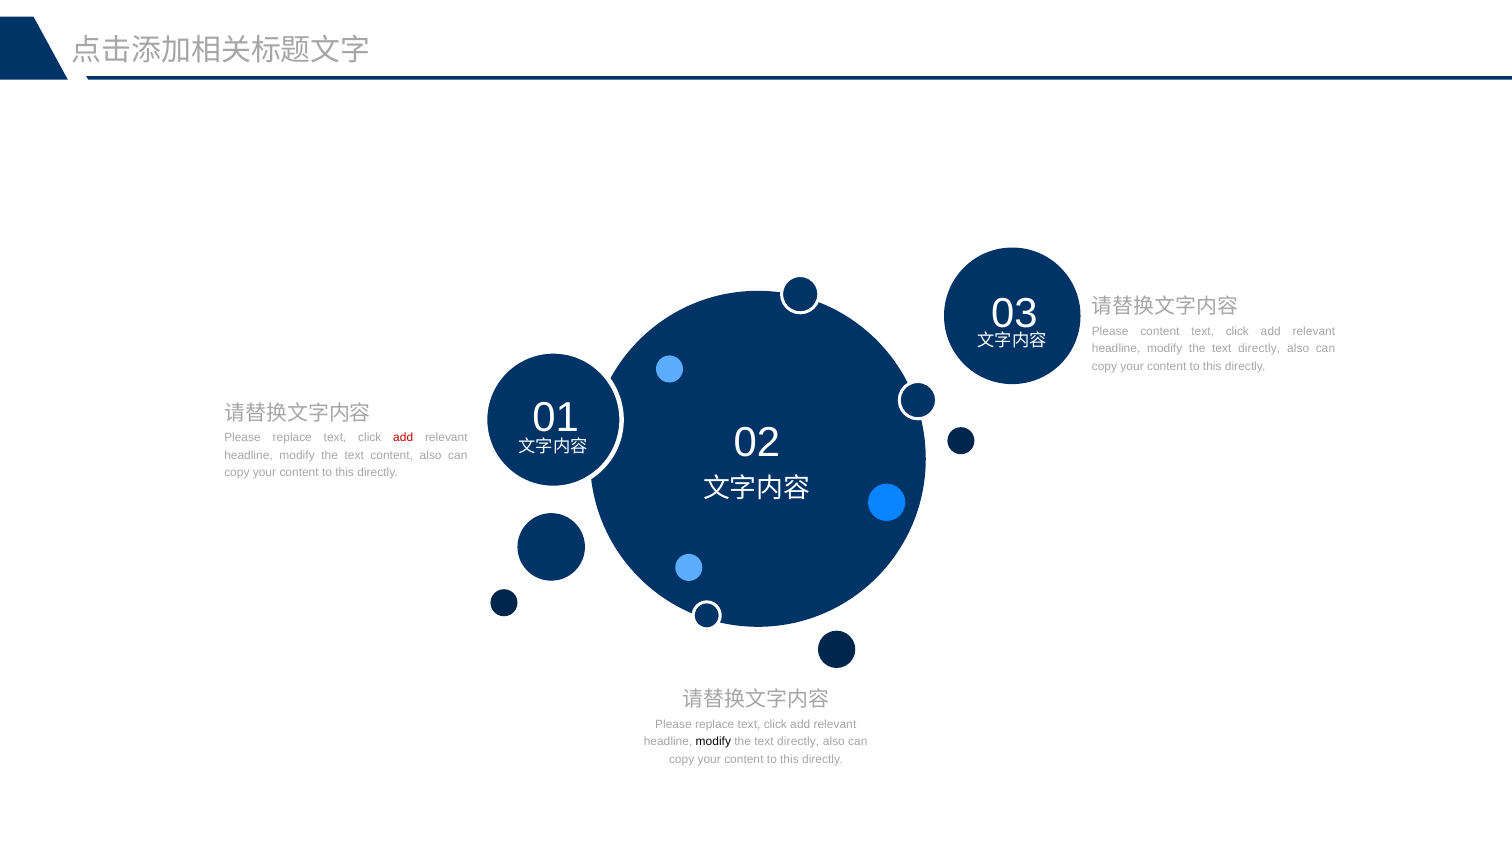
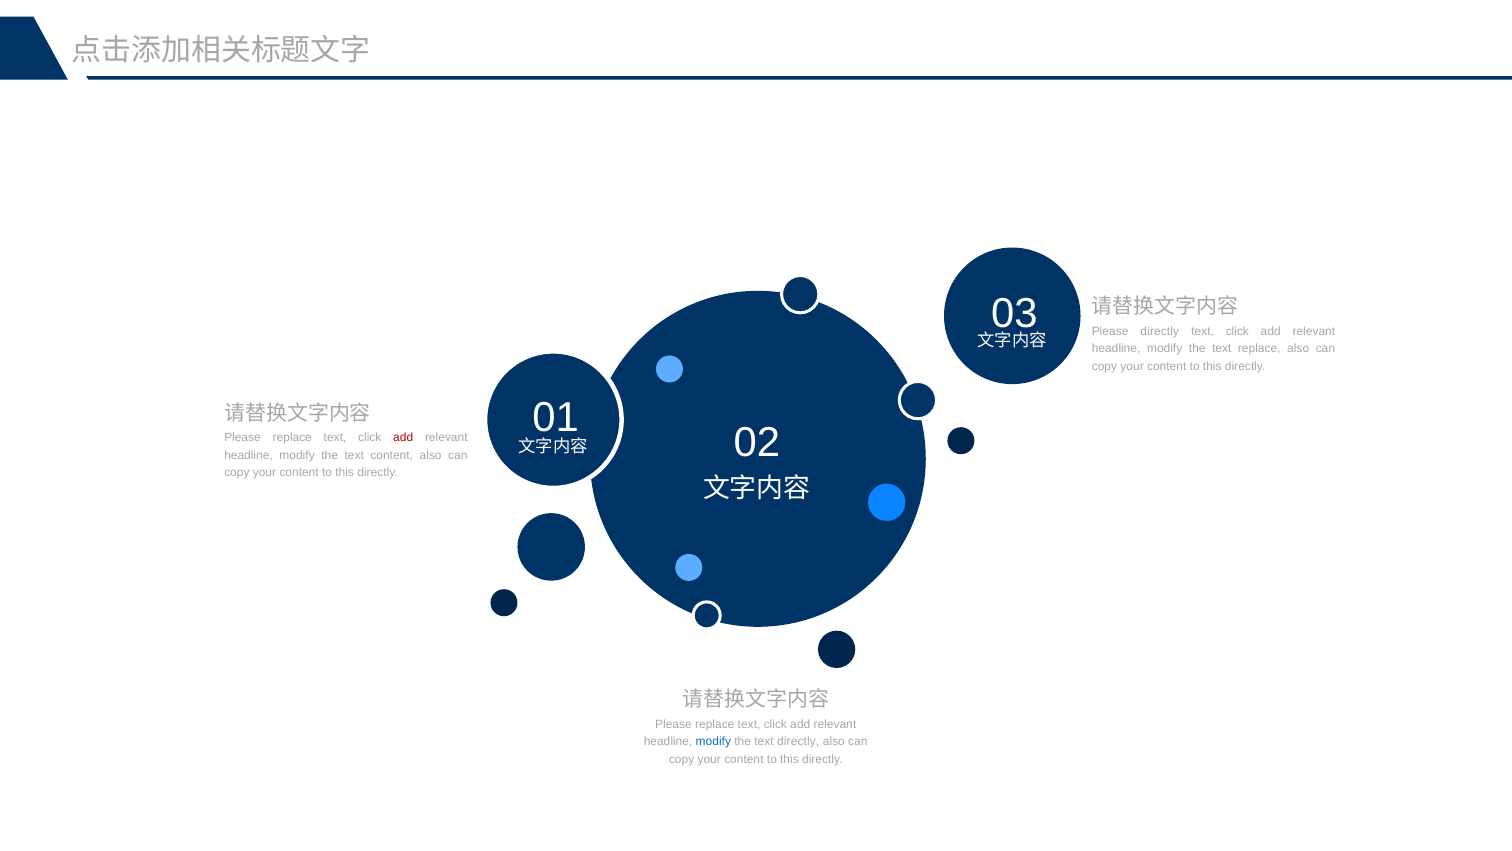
Please content: content -> directly
directly at (1259, 349): directly -> replace
modify at (713, 742) colour: black -> blue
